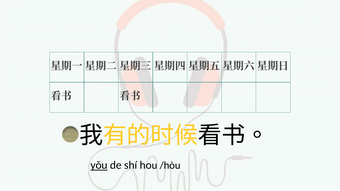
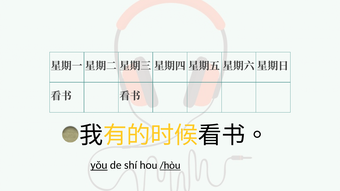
/hòu underline: none -> present
